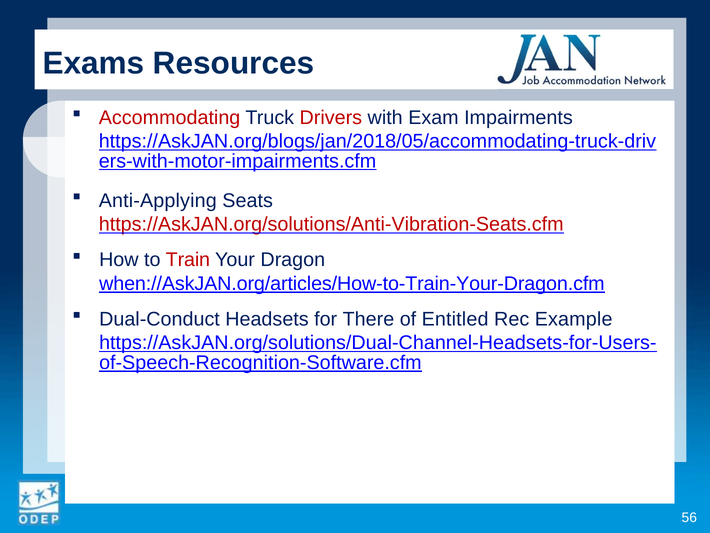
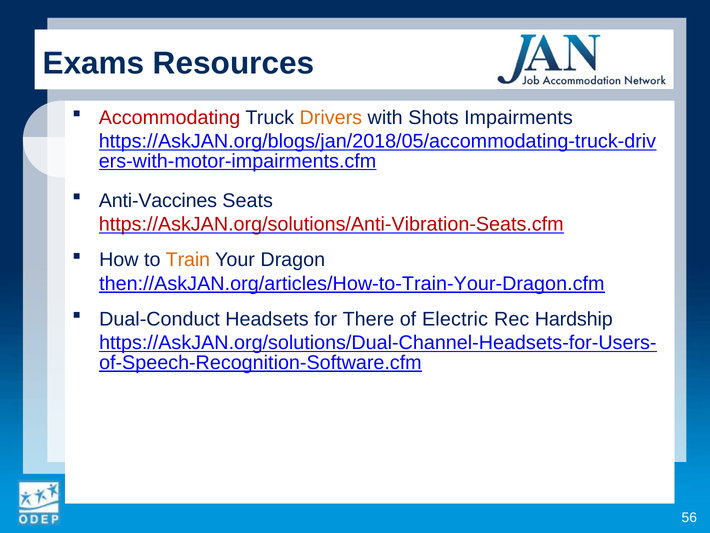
Drivers colour: red -> orange
Exam: Exam -> Shots
Anti-Applying: Anti-Applying -> Anti-Vaccines
Train colour: red -> orange
when://AskJAN.org/articles/How-to-Train-Your-Dragon.cfm: when://AskJAN.org/articles/How-to-Train-Your-Dragon.cfm -> then://AskJAN.org/articles/How-to-Train-Your-Dragon.cfm
Entitled: Entitled -> Electric
Example: Example -> Hardship
